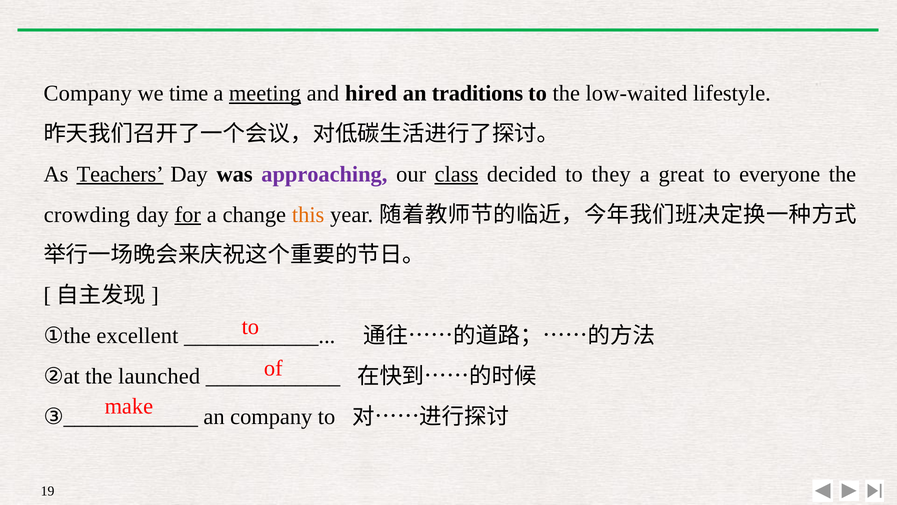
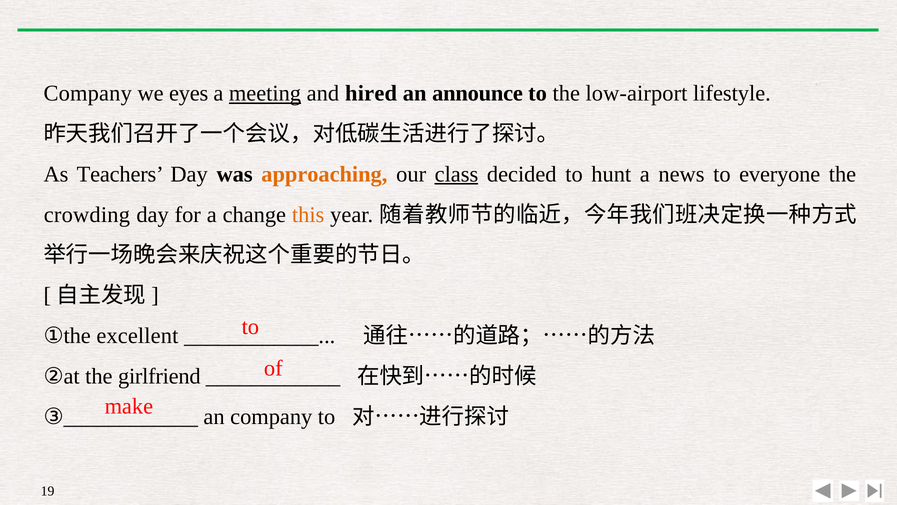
time: time -> eyes
traditions: traditions -> announce
low-waited: low-waited -> low-airport
Teachers underline: present -> none
approaching colour: purple -> orange
they: they -> hunt
great: great -> news
for underline: present -> none
launched: launched -> girlfriend
